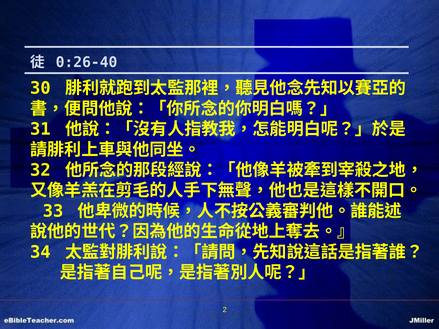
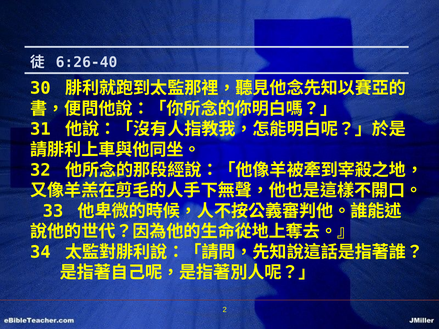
0:26-40: 0:26-40 -> 6:26-40
